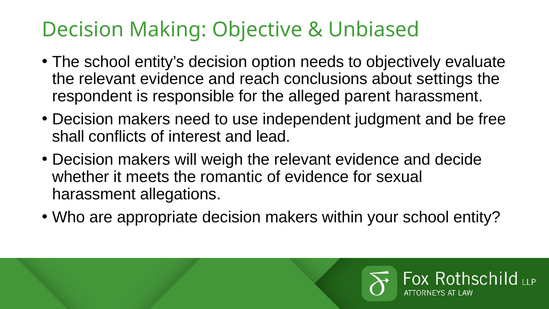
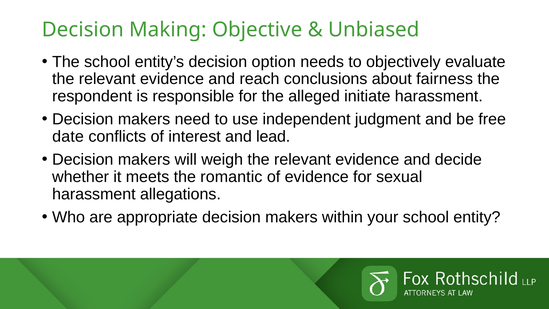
settings: settings -> fairness
parent: parent -> initiate
shall: shall -> date
